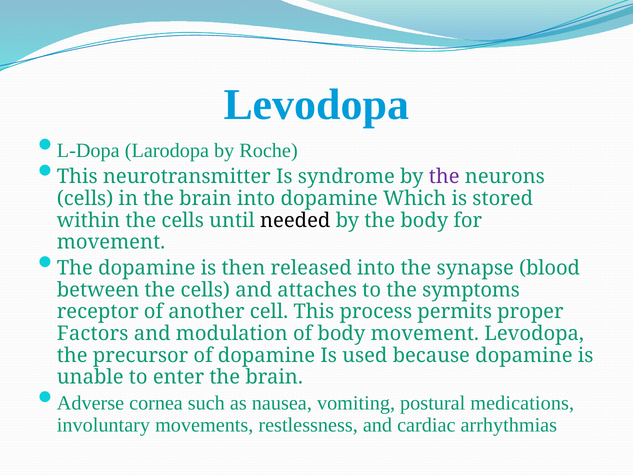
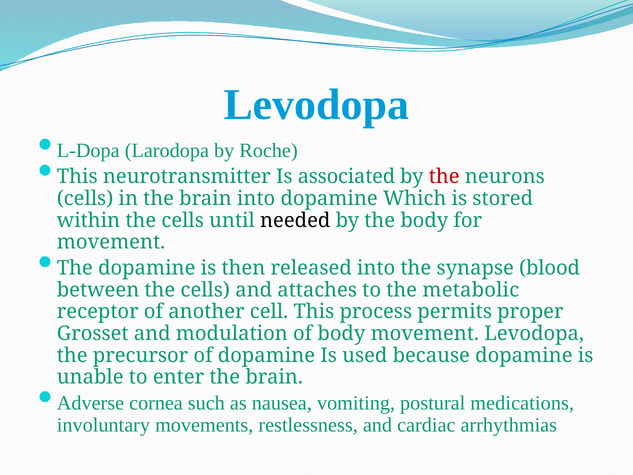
syndrome: syndrome -> associated
the at (444, 177) colour: purple -> red
symptoms: symptoms -> metabolic
Factors: Factors -> Grosset
